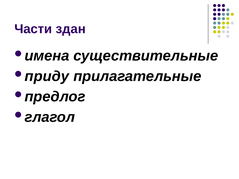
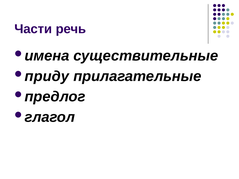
здан: здан -> речь
